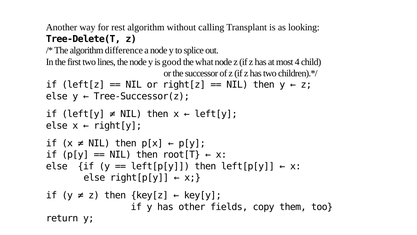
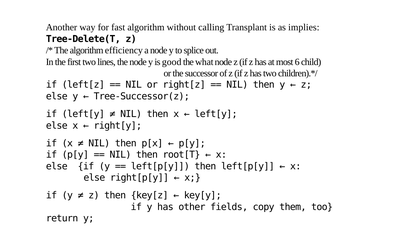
rest: rest -> fast
looking: looking -> implies
difference: difference -> efficiency
4: 4 -> 6
